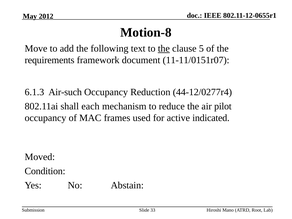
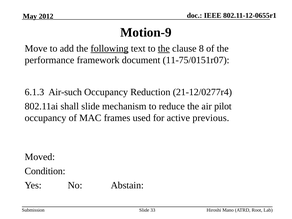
Motion-8: Motion-8 -> Motion-9
following underline: none -> present
5: 5 -> 8
requirements: requirements -> performance
11-11/0151r07: 11-11/0151r07 -> 11-75/0151r07
44-12/0277r4: 44-12/0277r4 -> 21-12/0277r4
shall each: each -> slide
indicated: indicated -> previous
